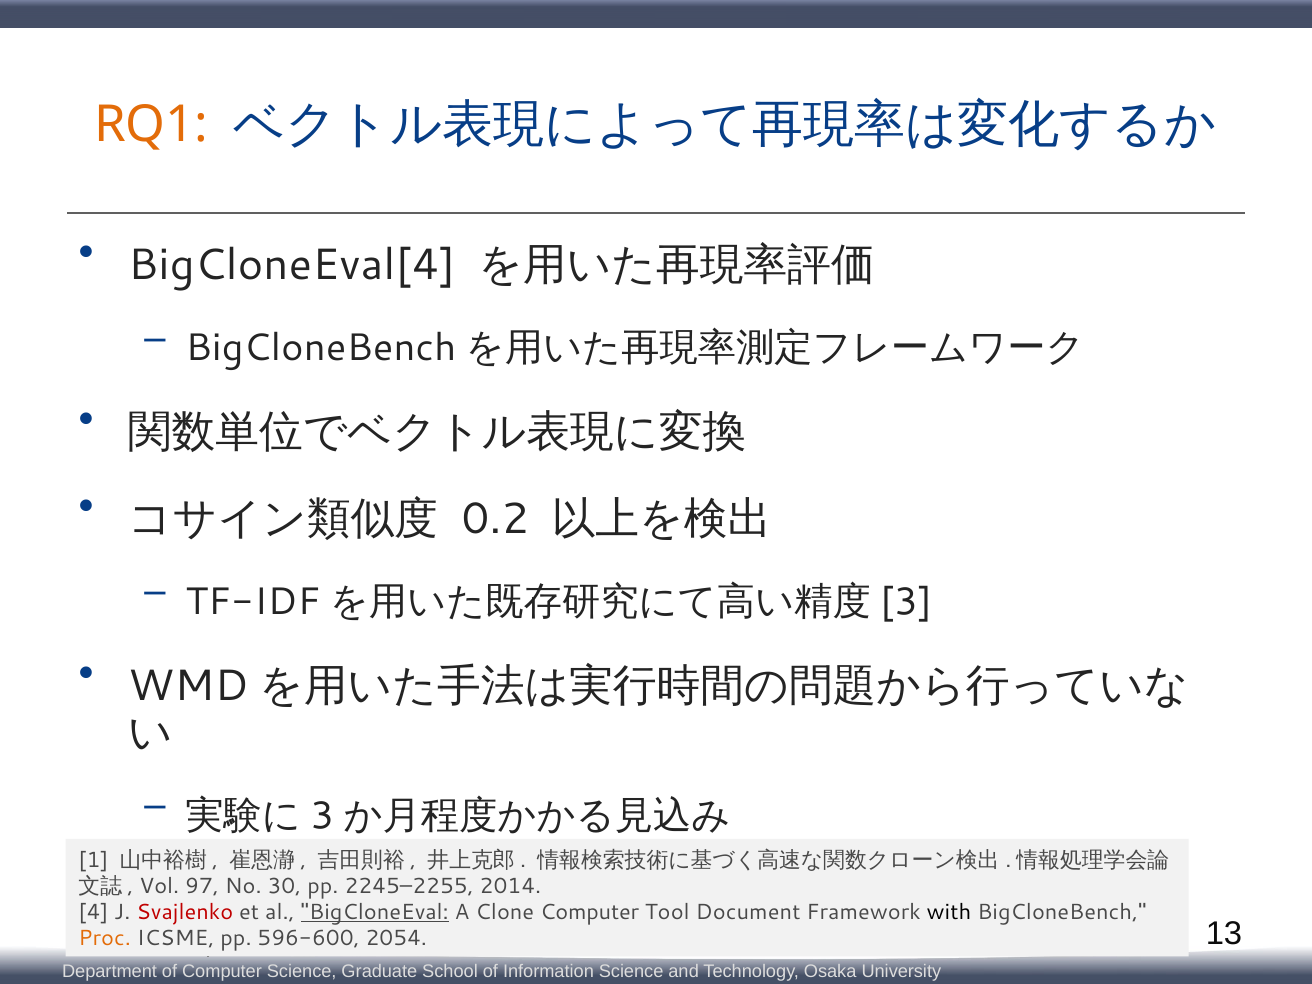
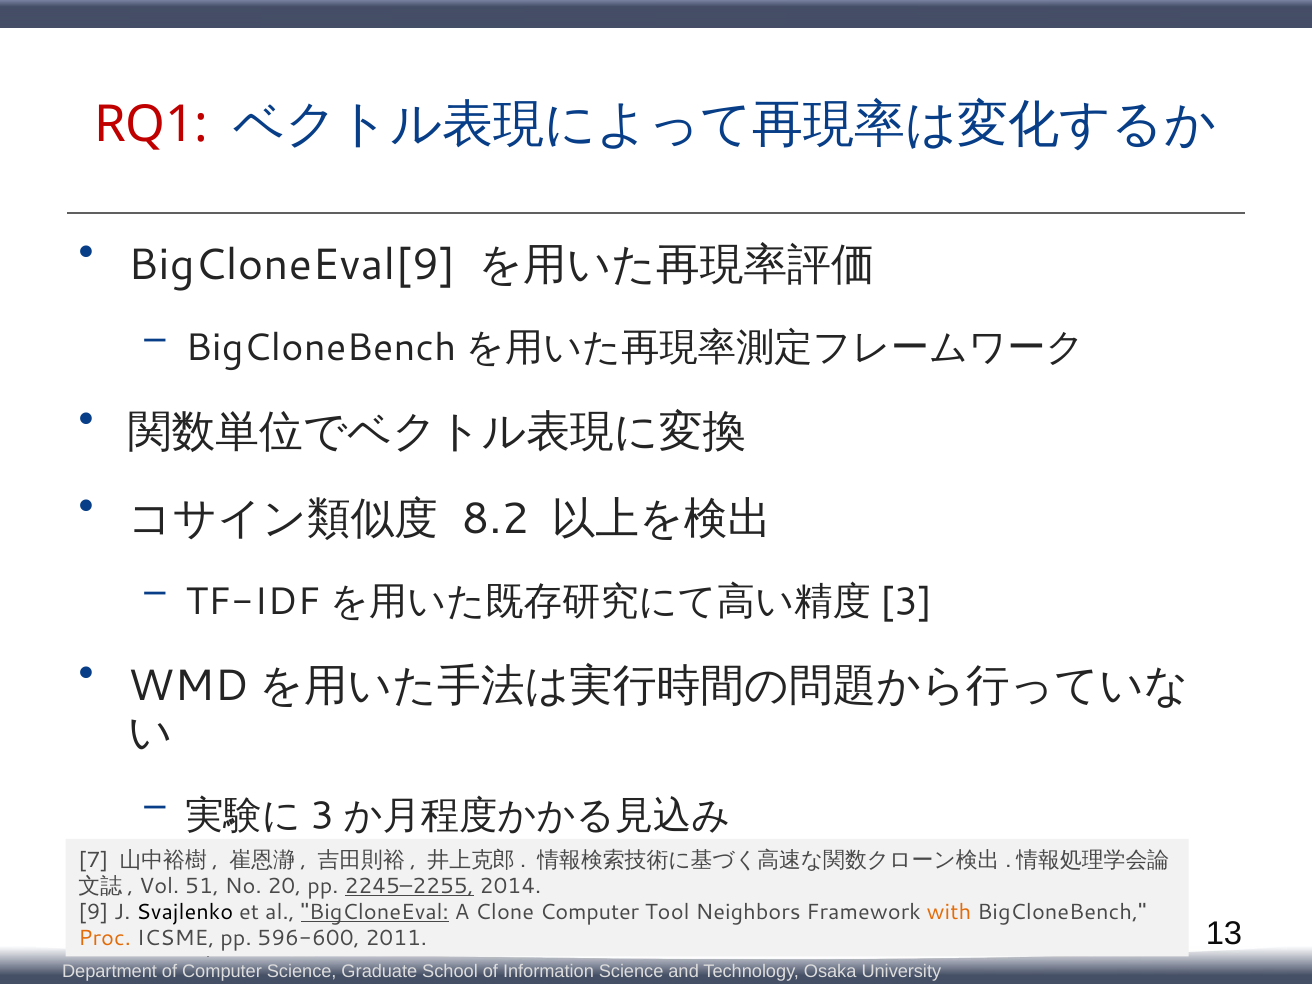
RQ1 colour: orange -> red
BigCloneEval[4: BigCloneEval[4 -> BigCloneEval[9
0.2: 0.2 -> 8.2
1: 1 -> 7
97: 97 -> 51
30: 30 -> 20
2245–2255 underline: none -> present
4: 4 -> 9
Svajlenko colour: red -> black
Document: Document -> Neighbors
with colour: black -> orange
2054: 2054 -> 2011
